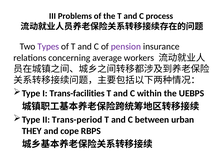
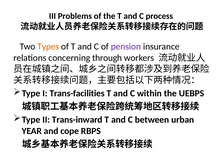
Types colour: purple -> orange
average: average -> through
Trans-period: Trans-period -> Trans-inward
THEY: THEY -> YEAR
